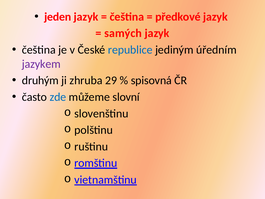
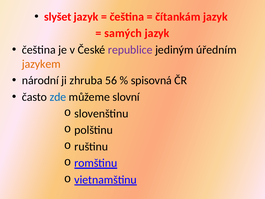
jeden: jeden -> slyšet
předkové: předkové -> čítankám
republice colour: blue -> purple
jazykem colour: purple -> orange
druhým: druhým -> národní
29: 29 -> 56
